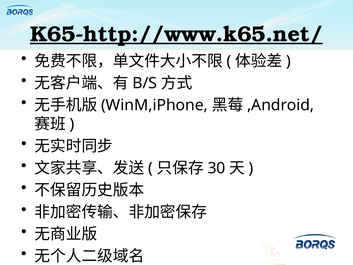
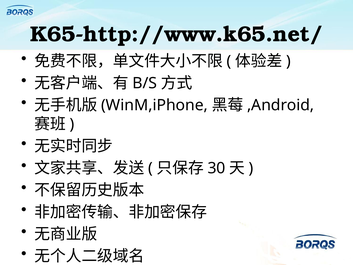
K65-http://www.k65.net/ underline: present -> none
